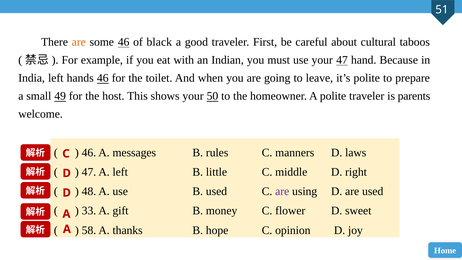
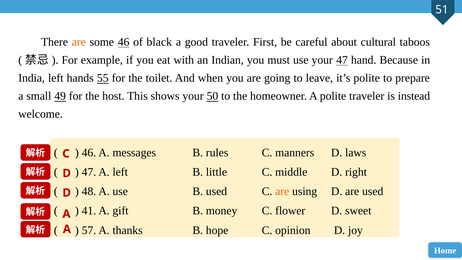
hands 46: 46 -> 55
parents: parents -> instead
are at (282, 191) colour: purple -> orange
33: 33 -> 41
58: 58 -> 57
